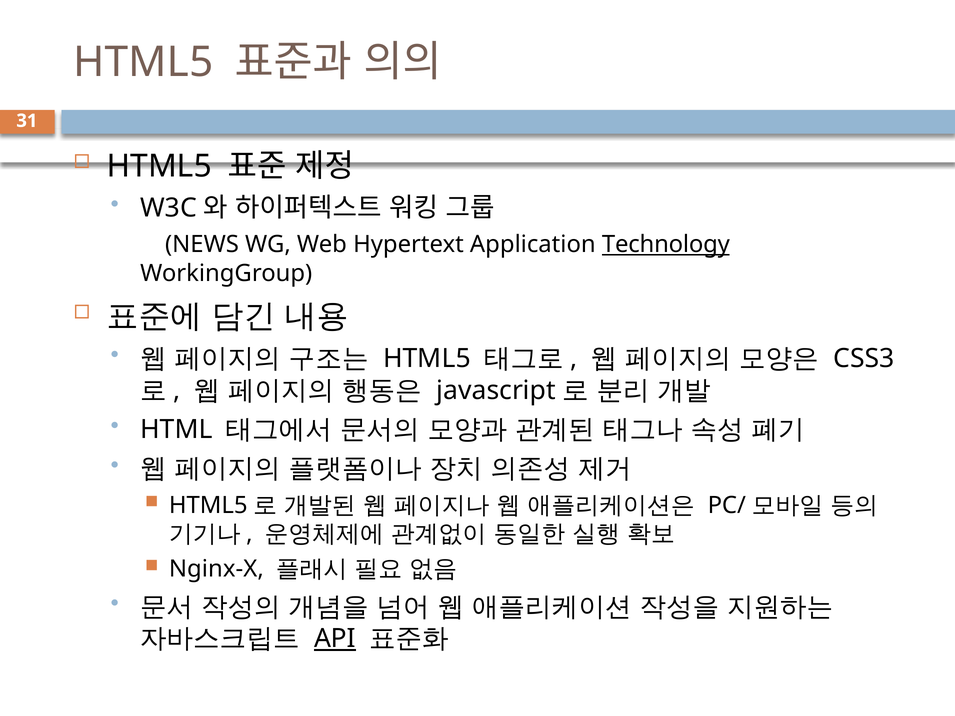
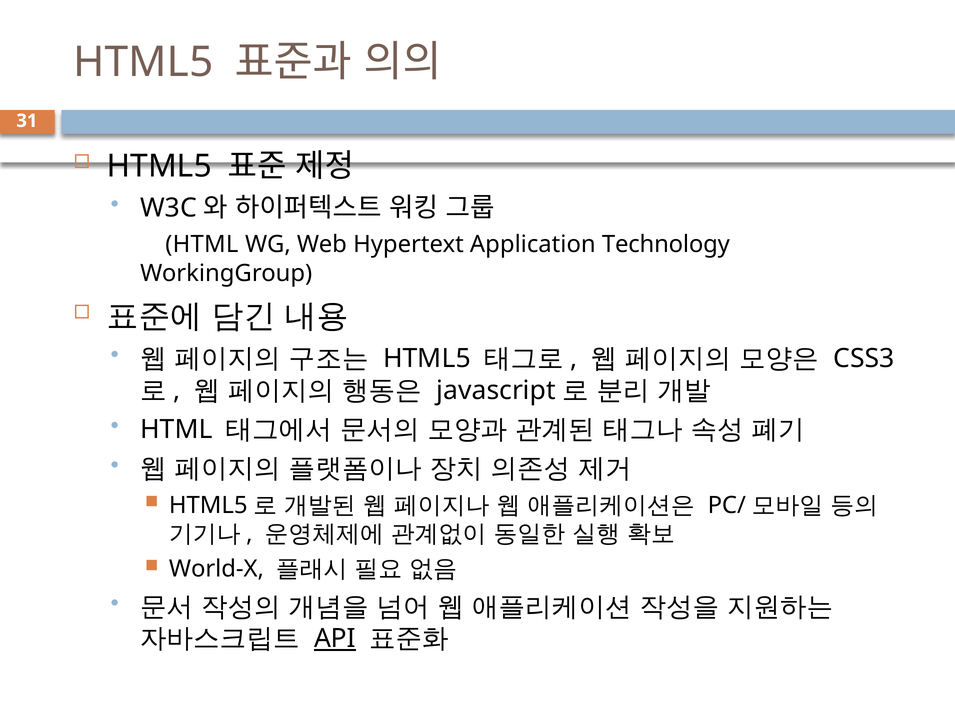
NEWS at (202, 245): NEWS -> HTML
Technology underline: present -> none
Nginx-X: Nginx-X -> World-X
